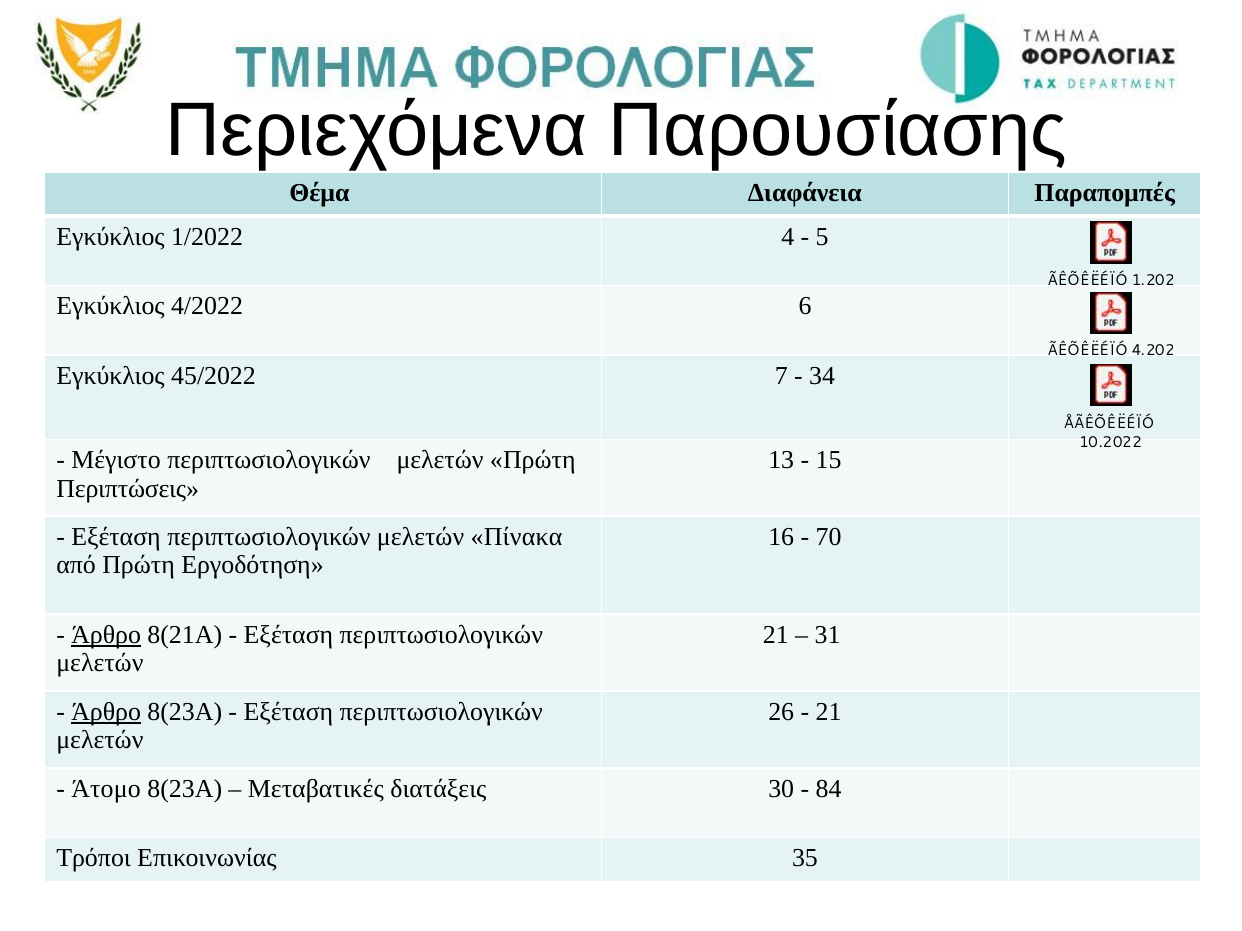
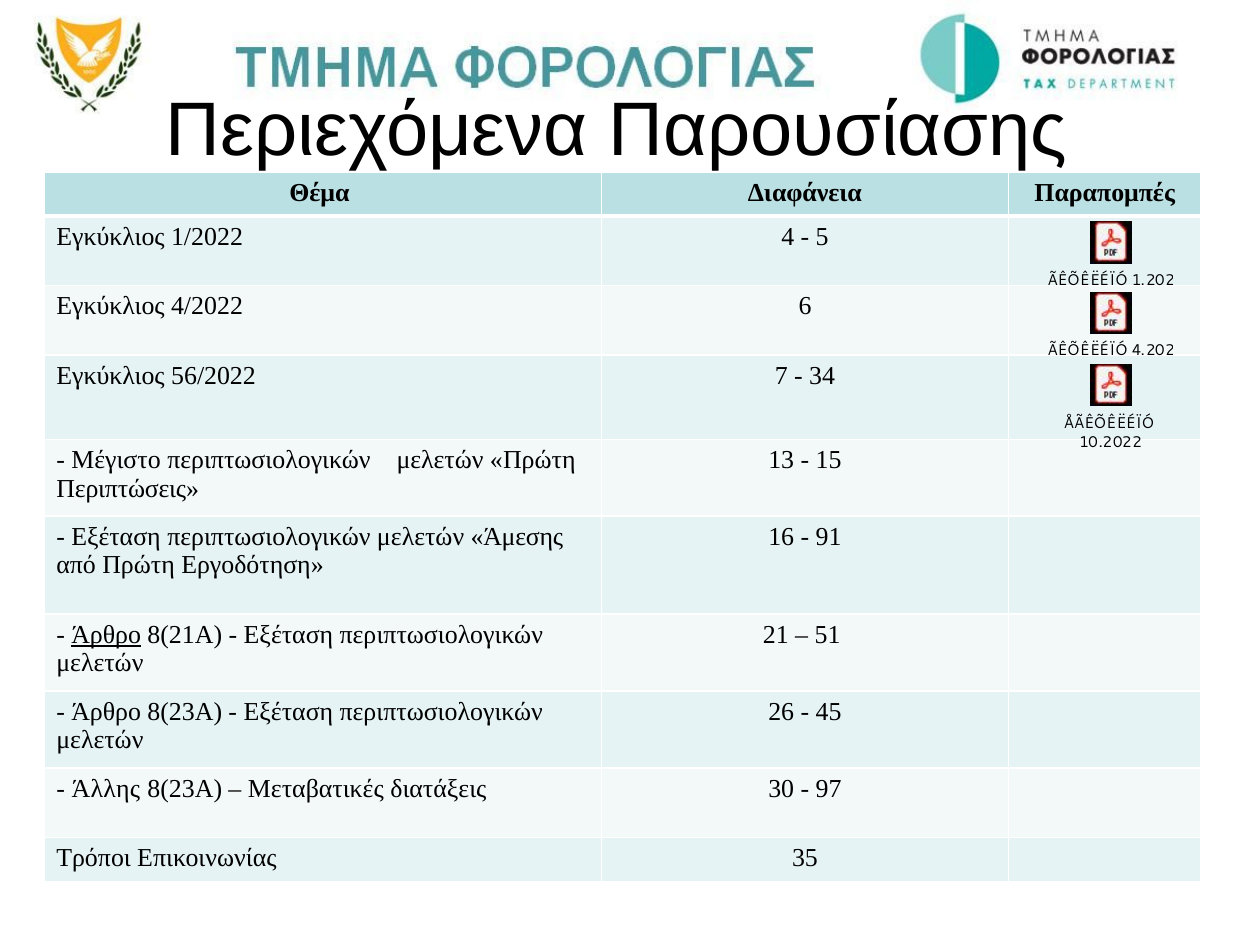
45/2022: 45/2022 -> 56/2022
Πίνακα: Πίνακα -> Άμεσης
70: 70 -> 91
31: 31 -> 51
Άρθρο at (106, 712) underline: present -> none
21 at (829, 712): 21 -> 45
Άτομο: Άτομο -> Άλλης
84: 84 -> 97
